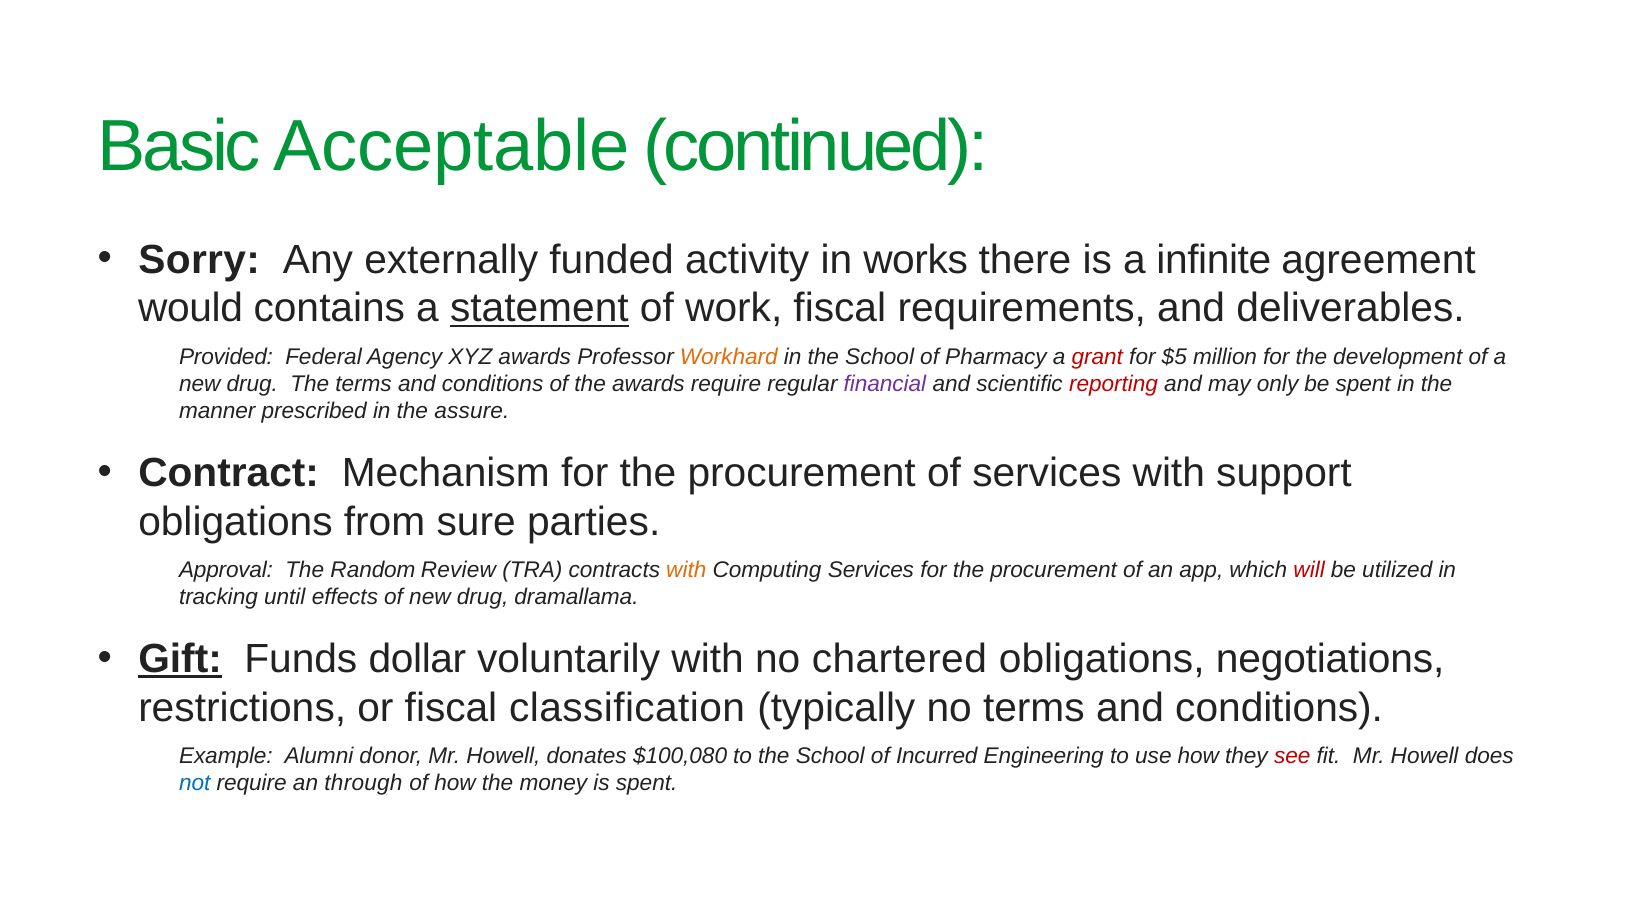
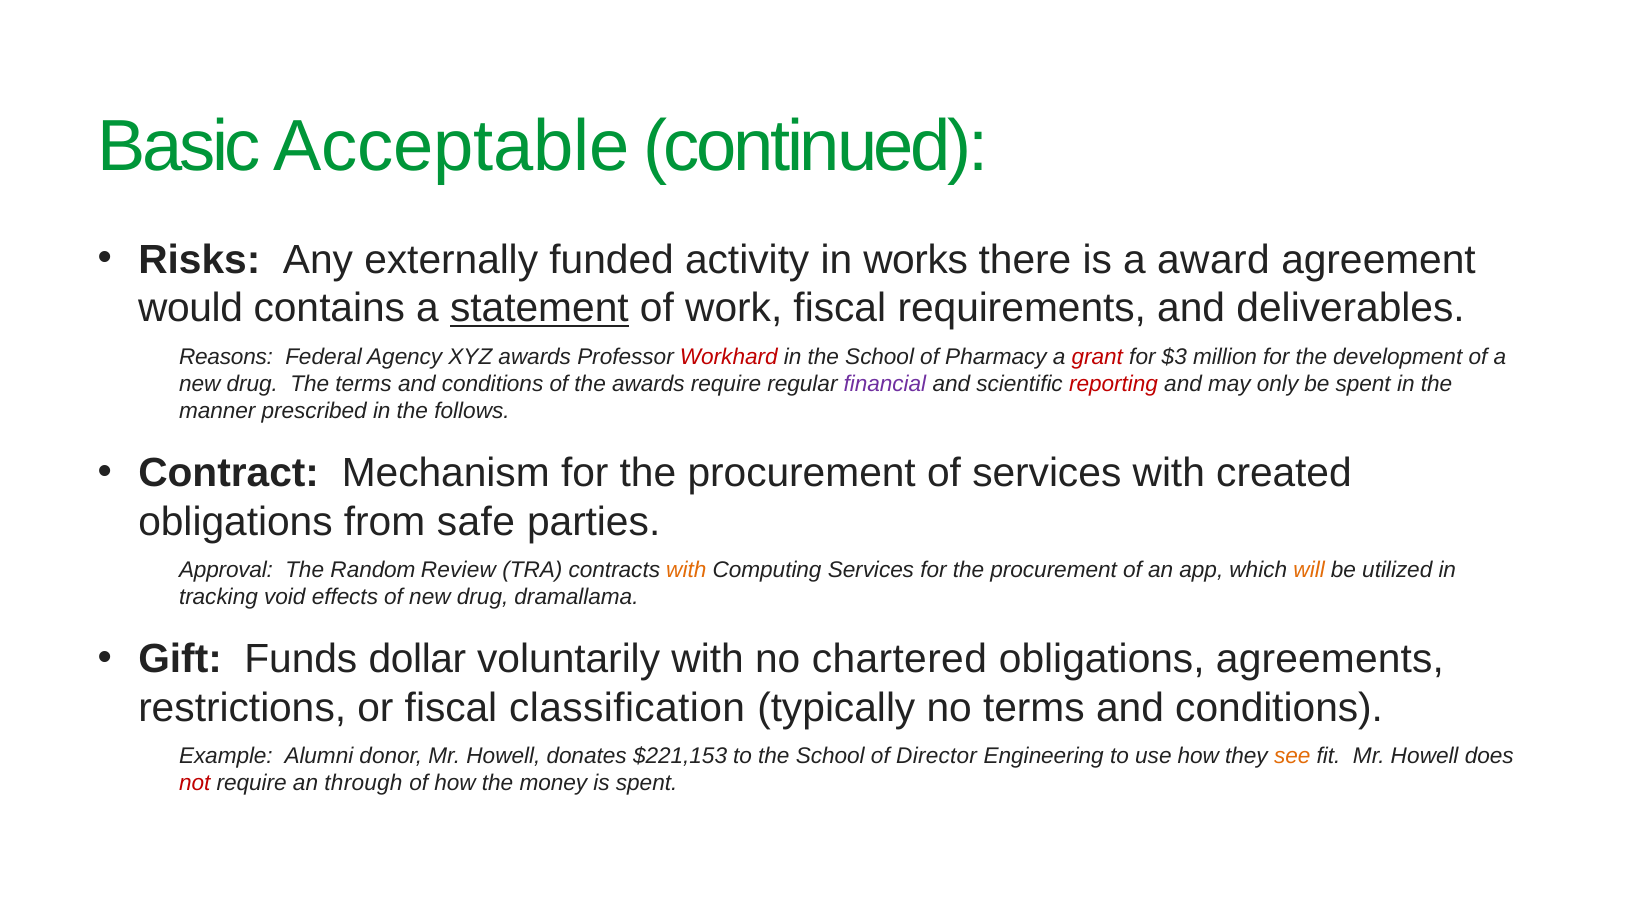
Sorry: Sorry -> Risks
infinite: infinite -> award
Provided: Provided -> Reasons
Workhard colour: orange -> red
$5: $5 -> $3
assure: assure -> follows
support: support -> created
sure: sure -> safe
will colour: red -> orange
until: until -> void
Gift underline: present -> none
negotiations: negotiations -> agreements
$100,080: $100,080 -> $221,153
Incurred: Incurred -> Director
see colour: red -> orange
not colour: blue -> red
